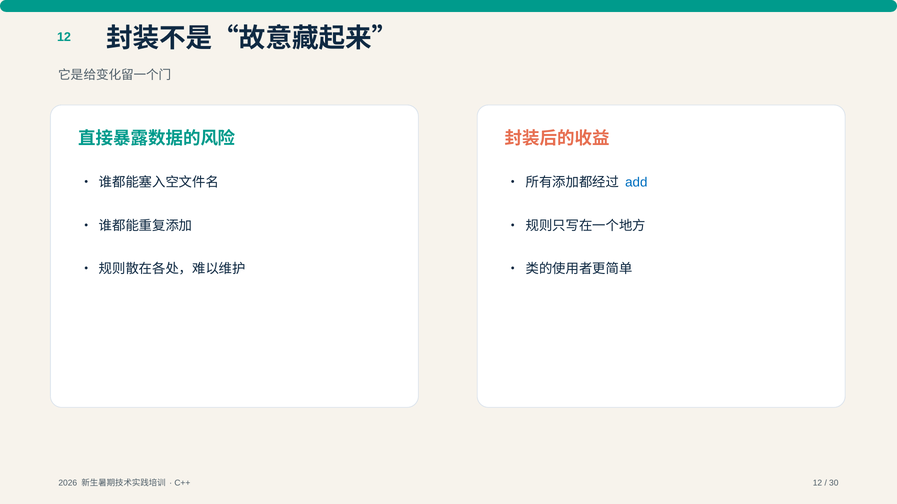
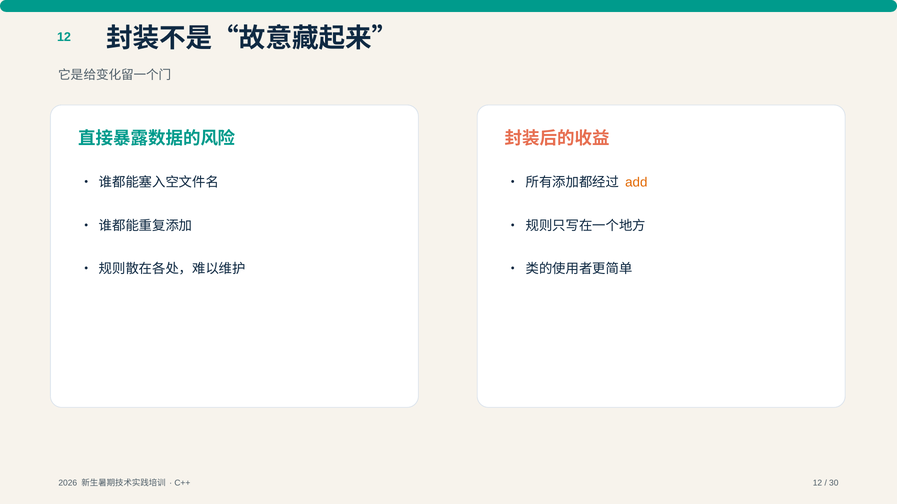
add colour: blue -> orange
